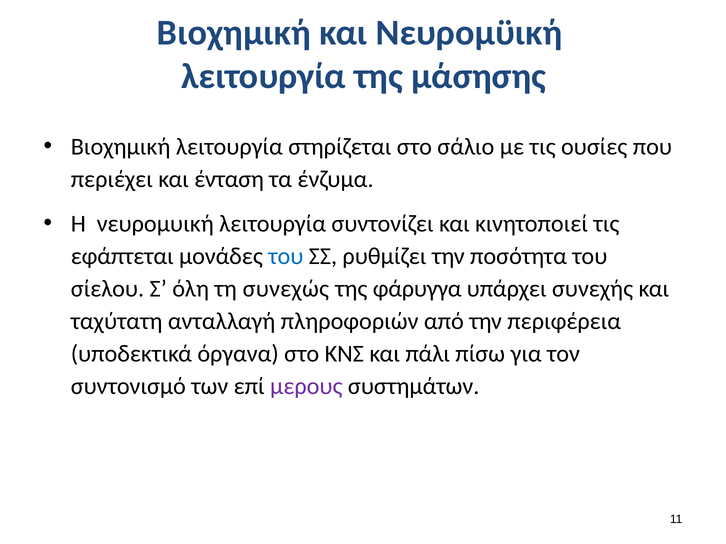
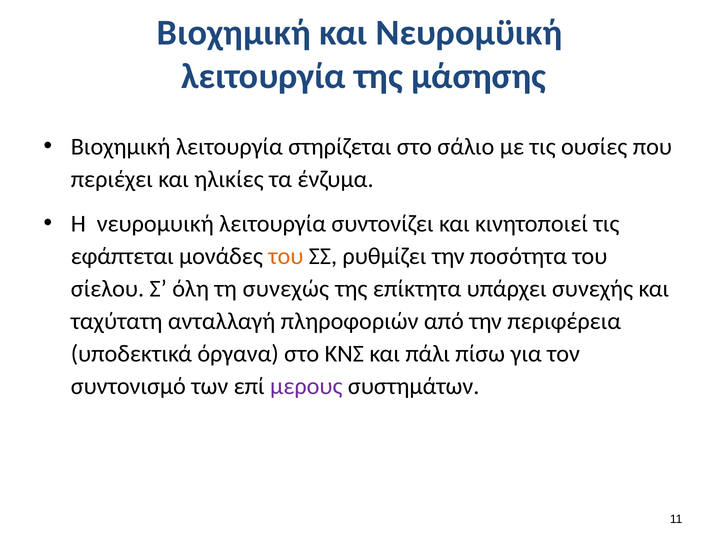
ένταση: ένταση -> ηλικίες
του at (286, 256) colour: blue -> orange
φάρυγγα: φάρυγγα -> επίκτητα
